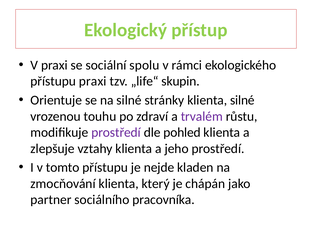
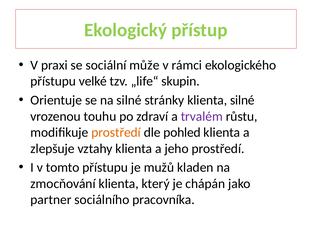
spolu: spolu -> může
přístupu praxi: praxi -> velké
prostředí at (116, 132) colour: purple -> orange
nejde: nejde -> mužů
